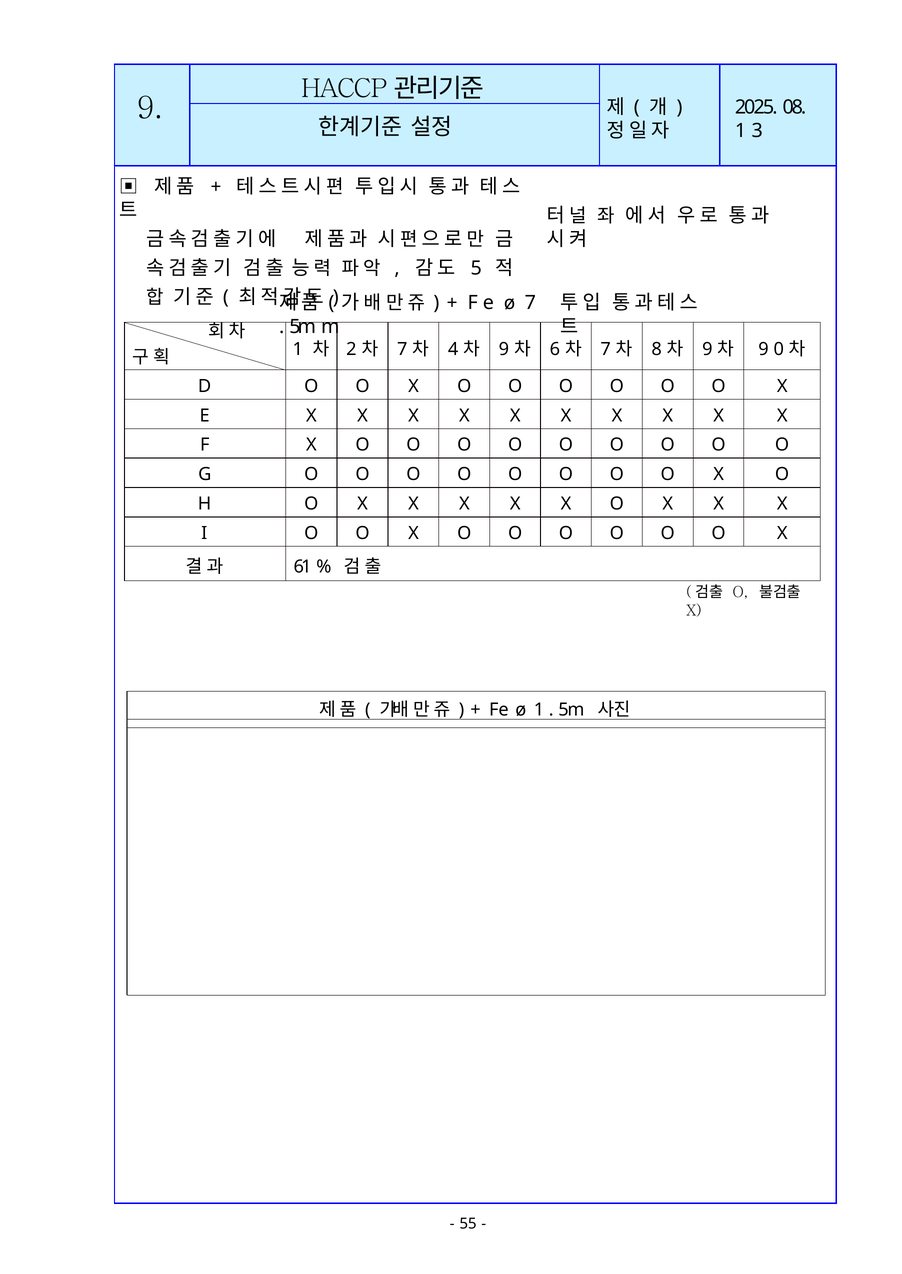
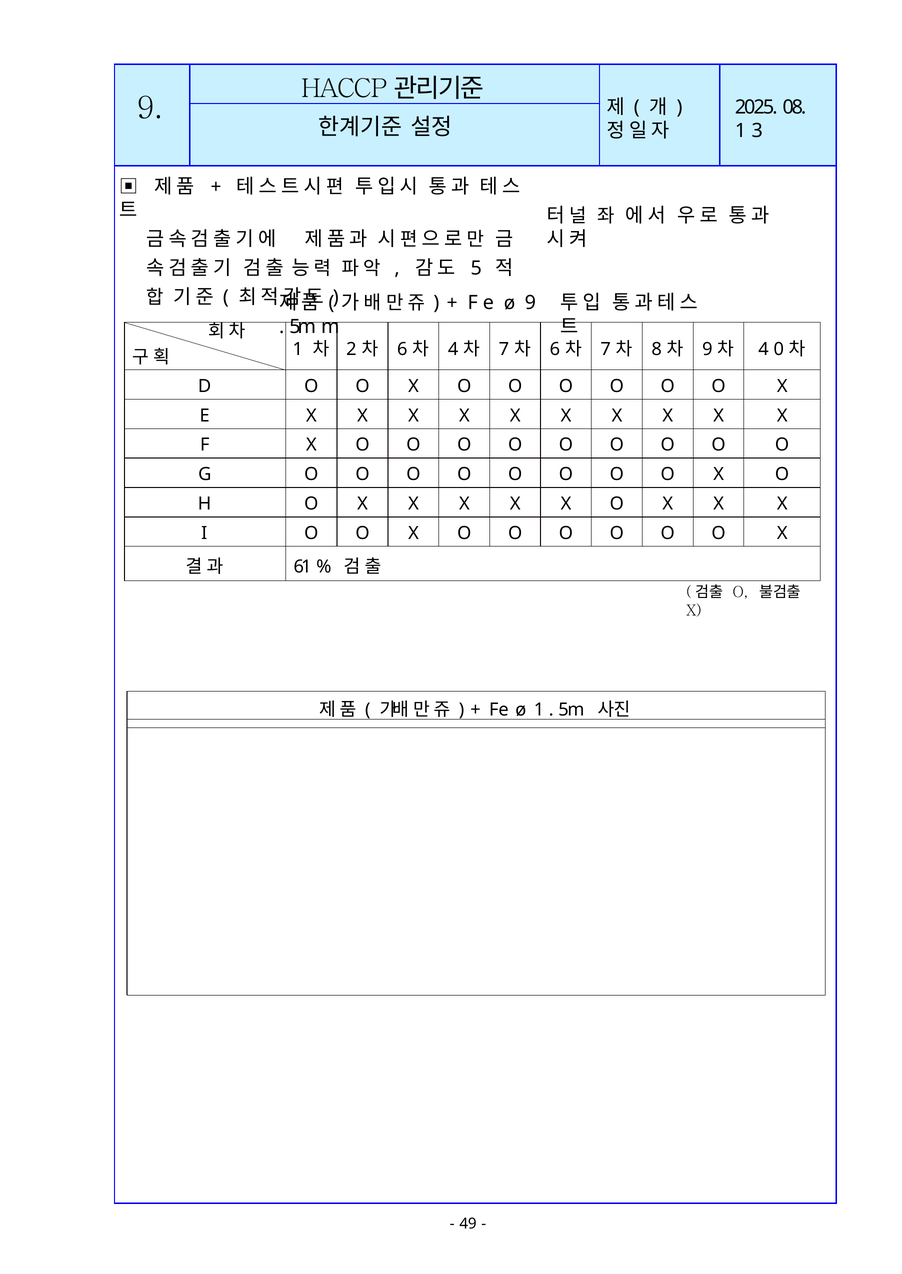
ø 7: 7 -> 9
7 at (402, 349): 7 -> 6
9 at (504, 349): 9 -> 7
9 at (764, 349): 9 -> 4
55: 55 -> 49
